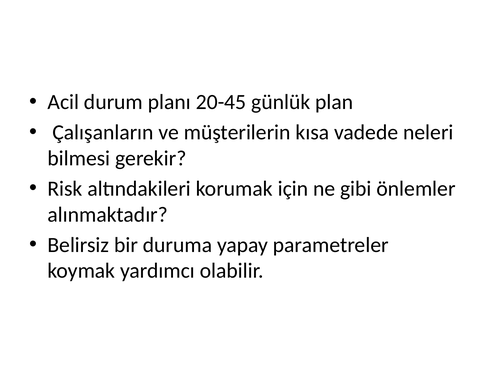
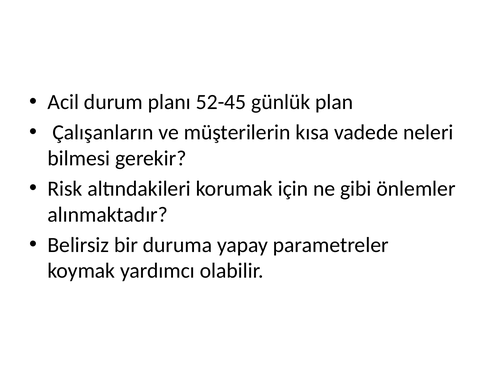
20-45: 20-45 -> 52-45
